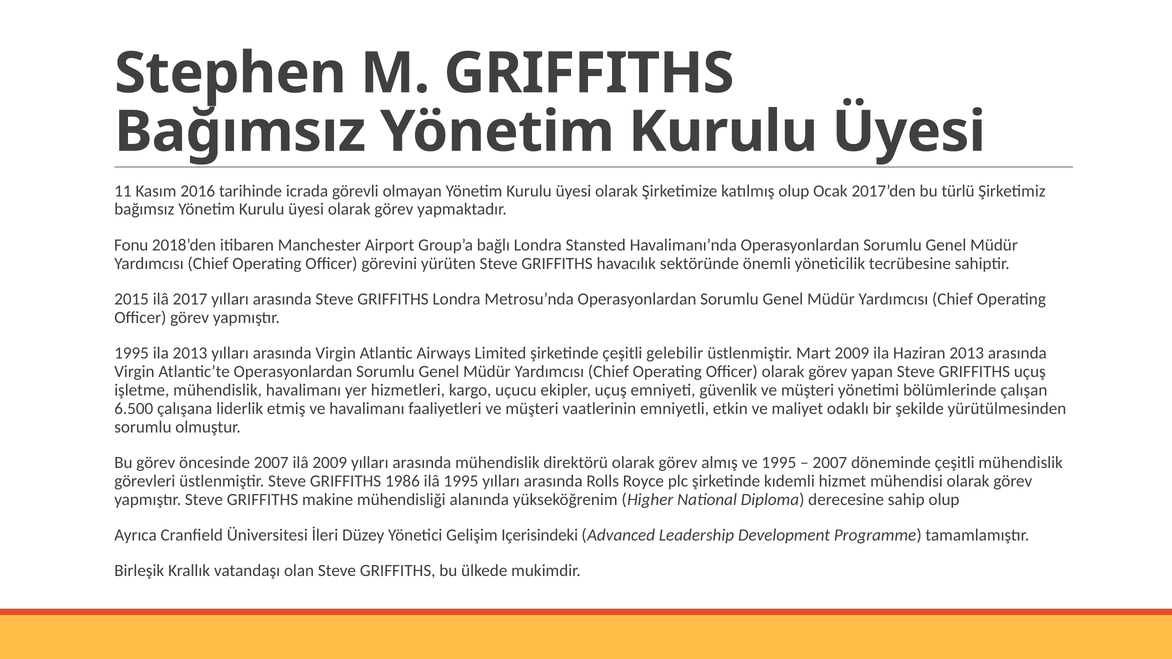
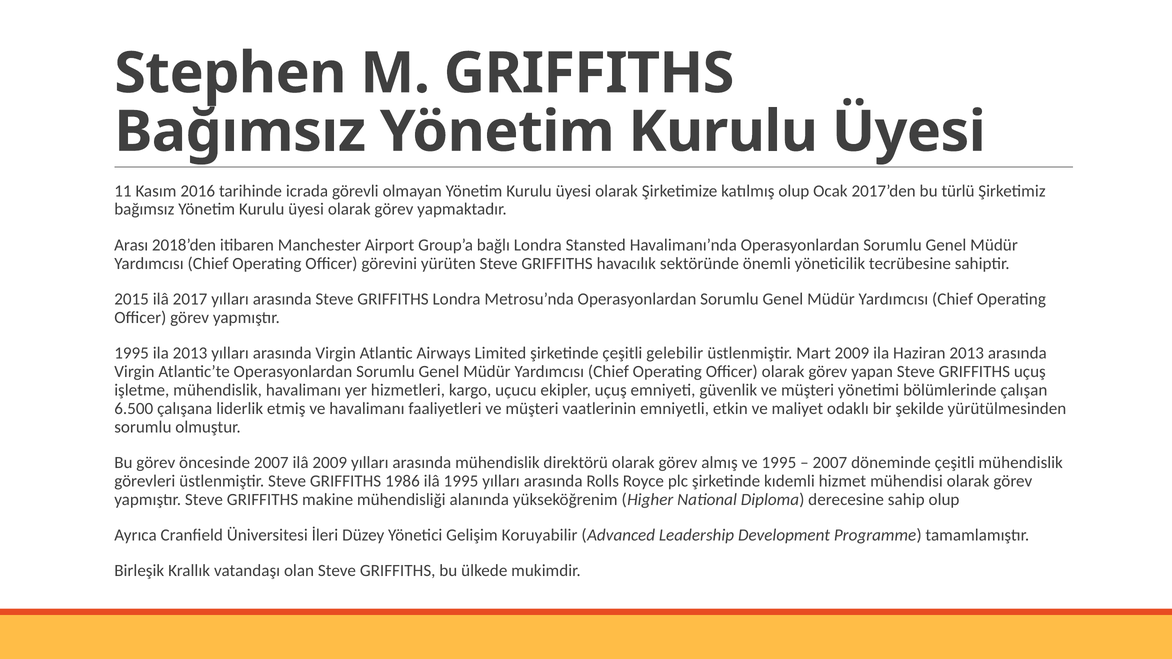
Fonu: Fonu -> Arası
Içerisindeki: Içerisindeki -> Koruyabilir
